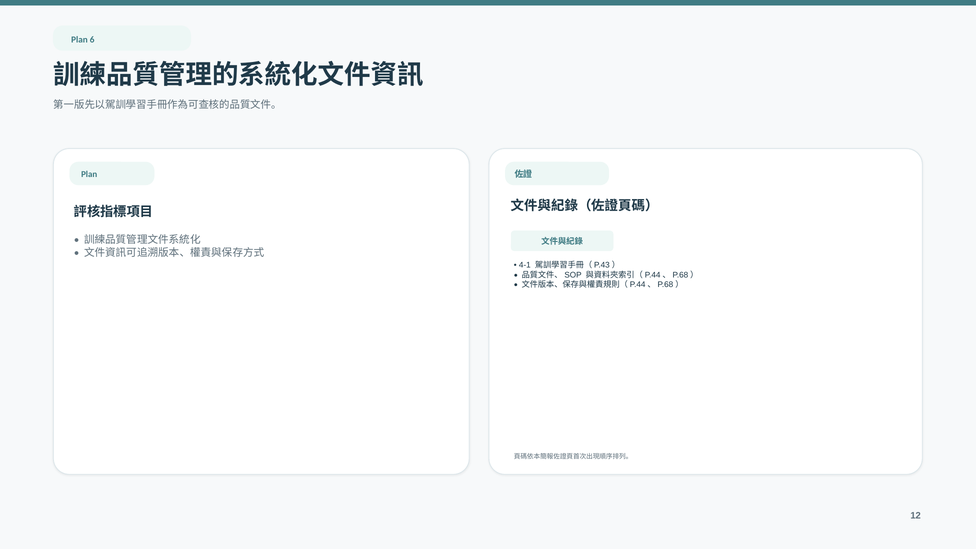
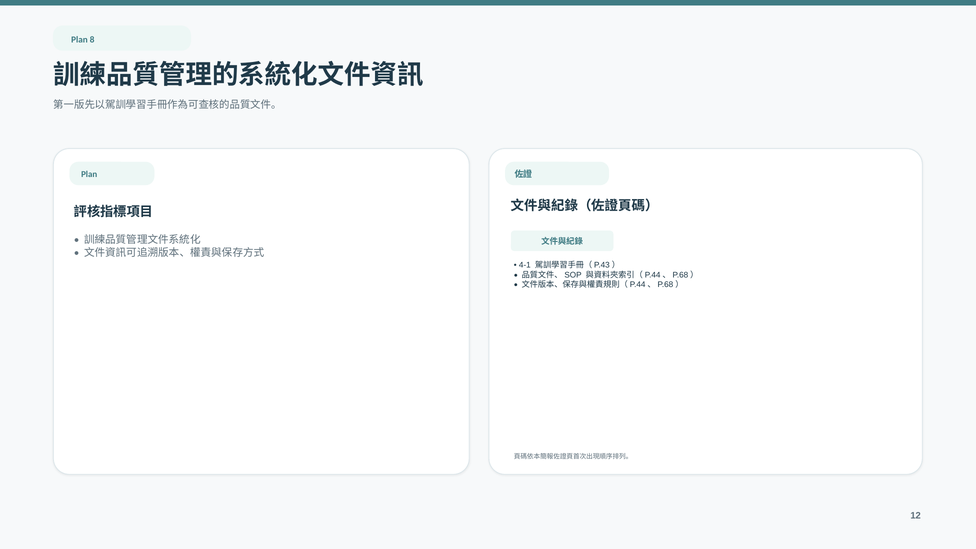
6: 6 -> 8
